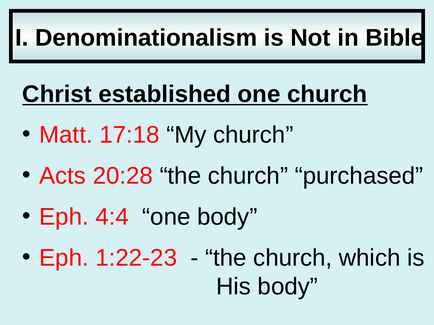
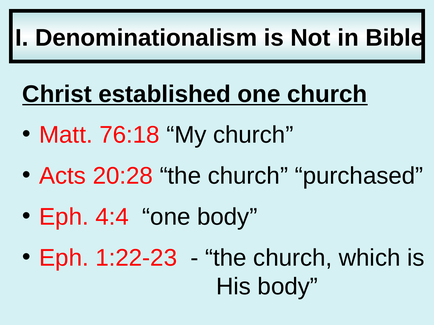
17:18: 17:18 -> 76:18
